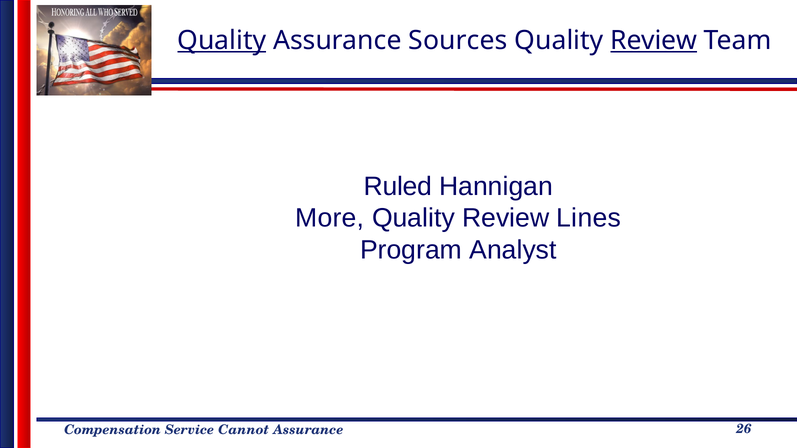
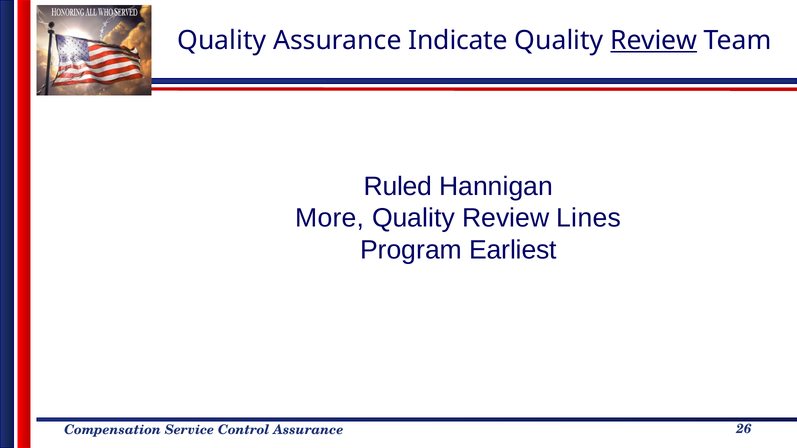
Quality at (222, 40) underline: present -> none
Sources: Sources -> Indicate
Analyst: Analyst -> Earliest
Cannot: Cannot -> Control
